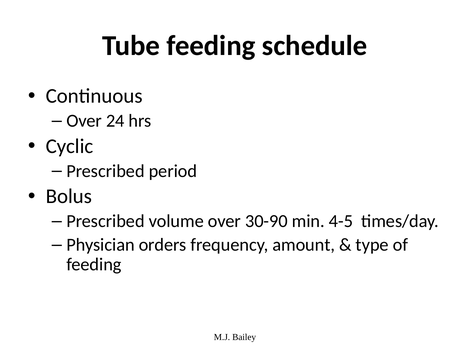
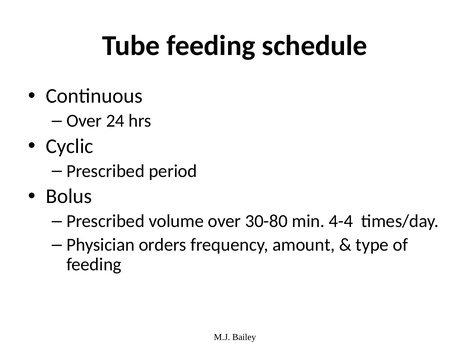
30-90: 30-90 -> 30-80
4-5: 4-5 -> 4-4
